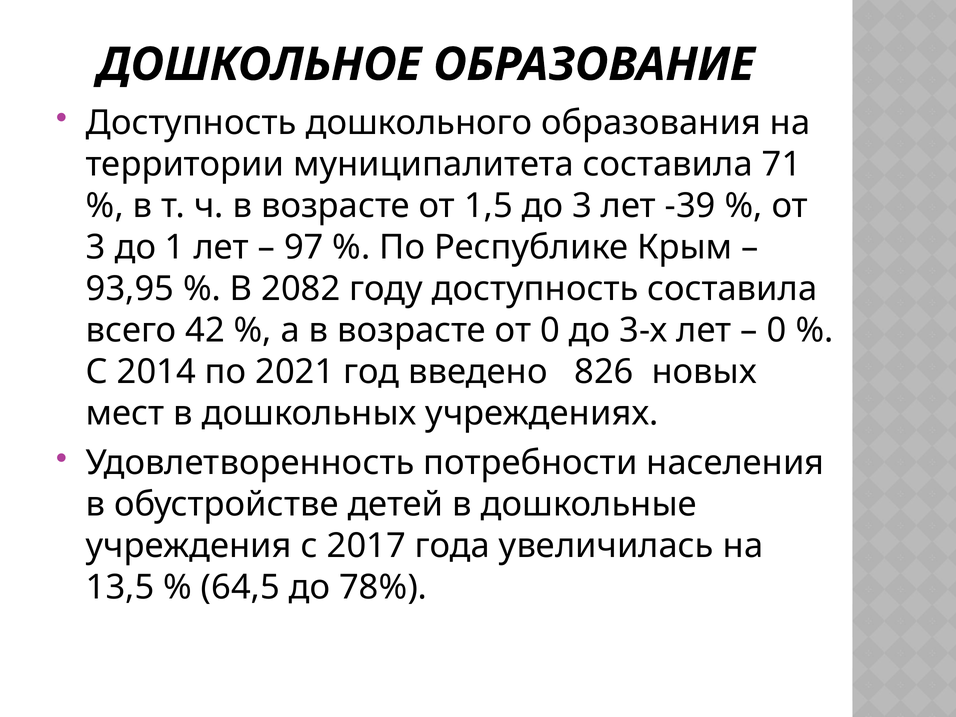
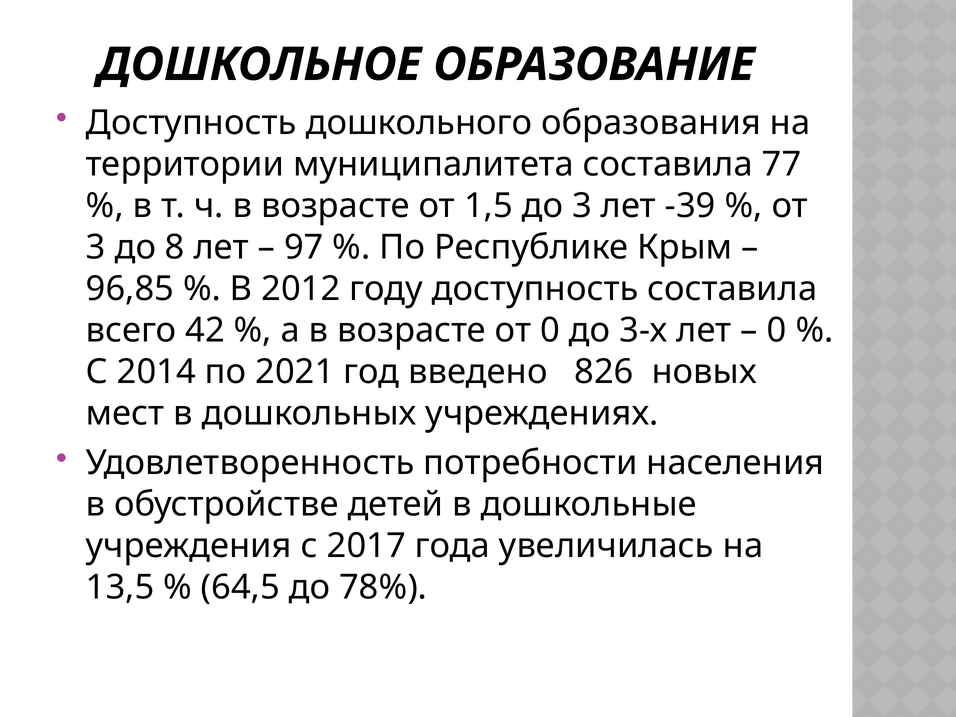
71: 71 -> 77
1: 1 -> 8
93,95: 93,95 -> 96,85
2082: 2082 -> 2012
